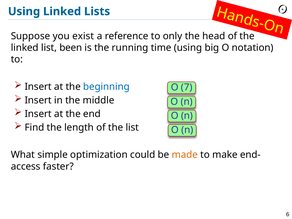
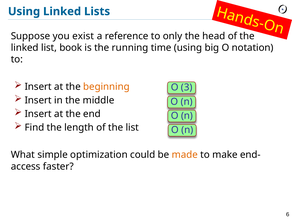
been: been -> book
beginning colour: blue -> orange
7: 7 -> 3
